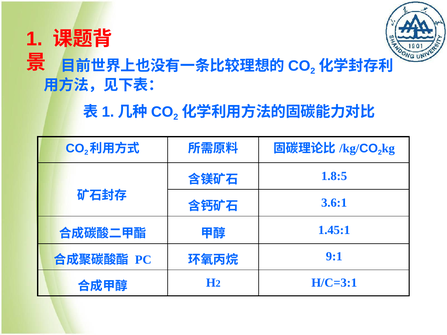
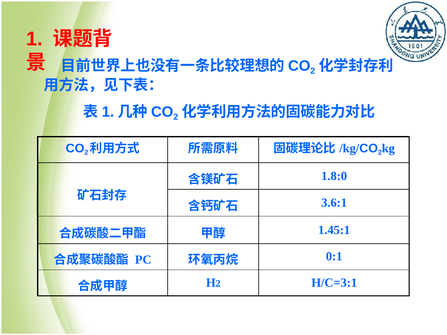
1.8:5: 1.8:5 -> 1.8:0
9:1: 9:1 -> 0:1
